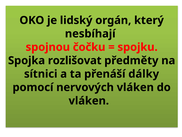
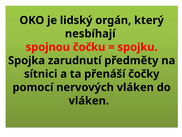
rozlišovat: rozlišovat -> zarudnutí
dálky: dálky -> čočky
